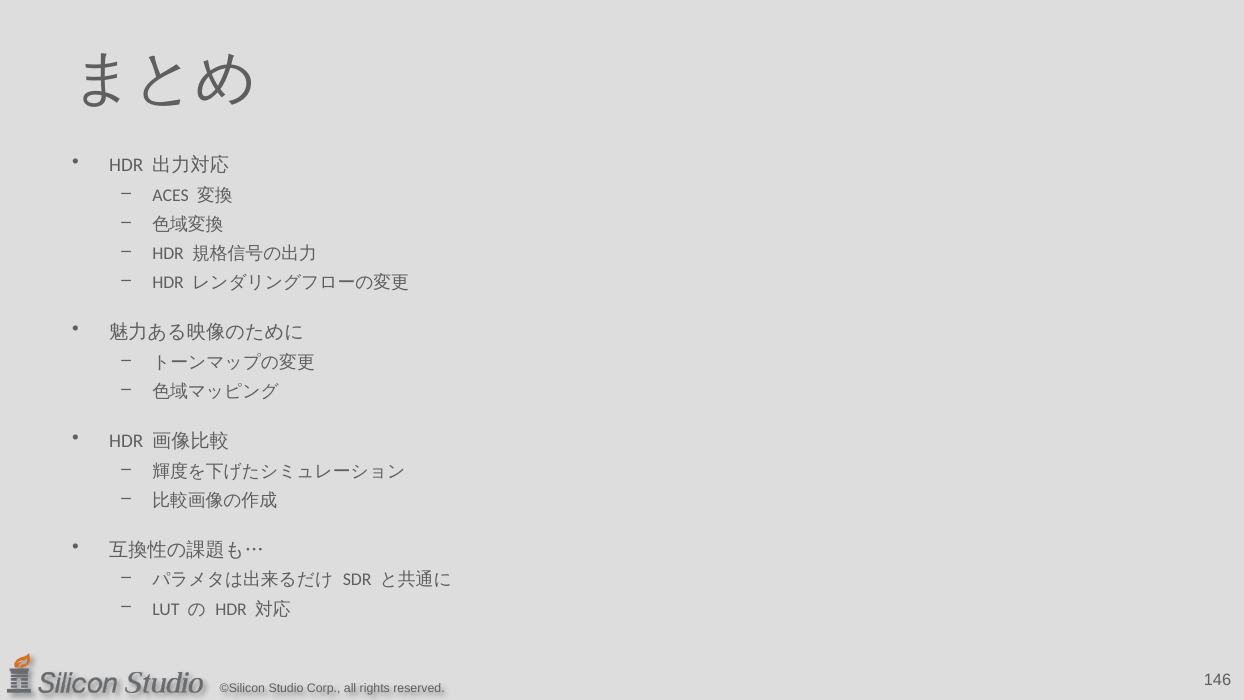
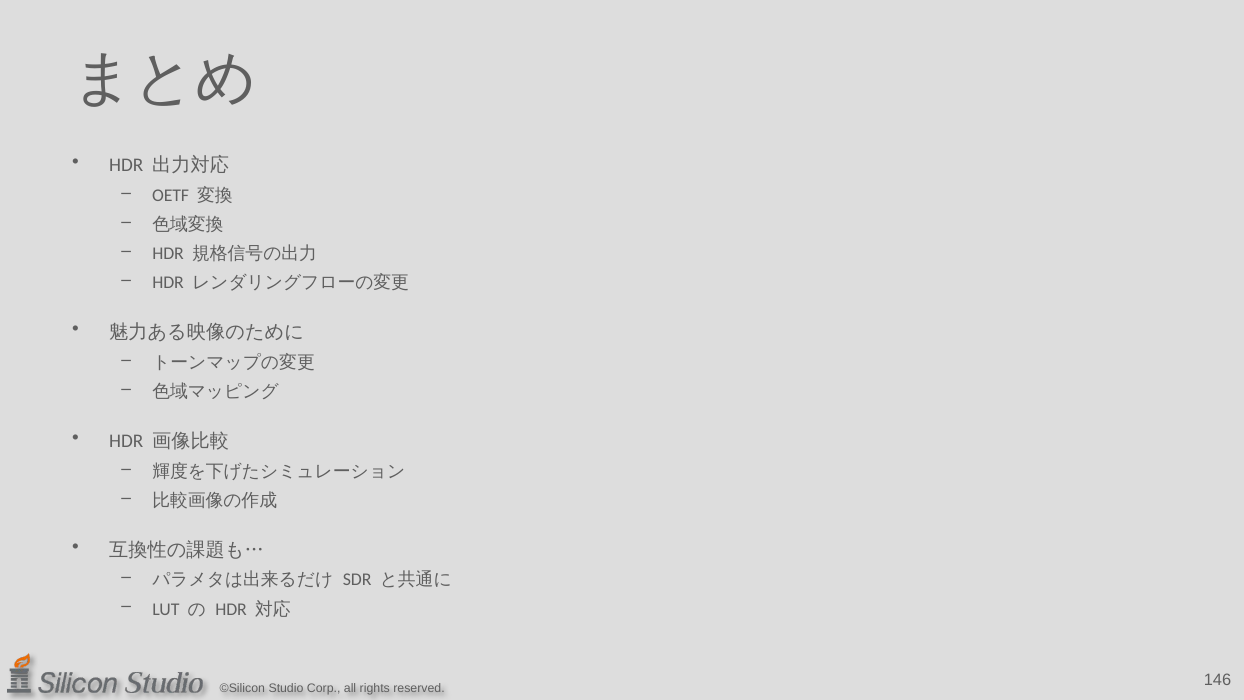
ACES: ACES -> OETF
